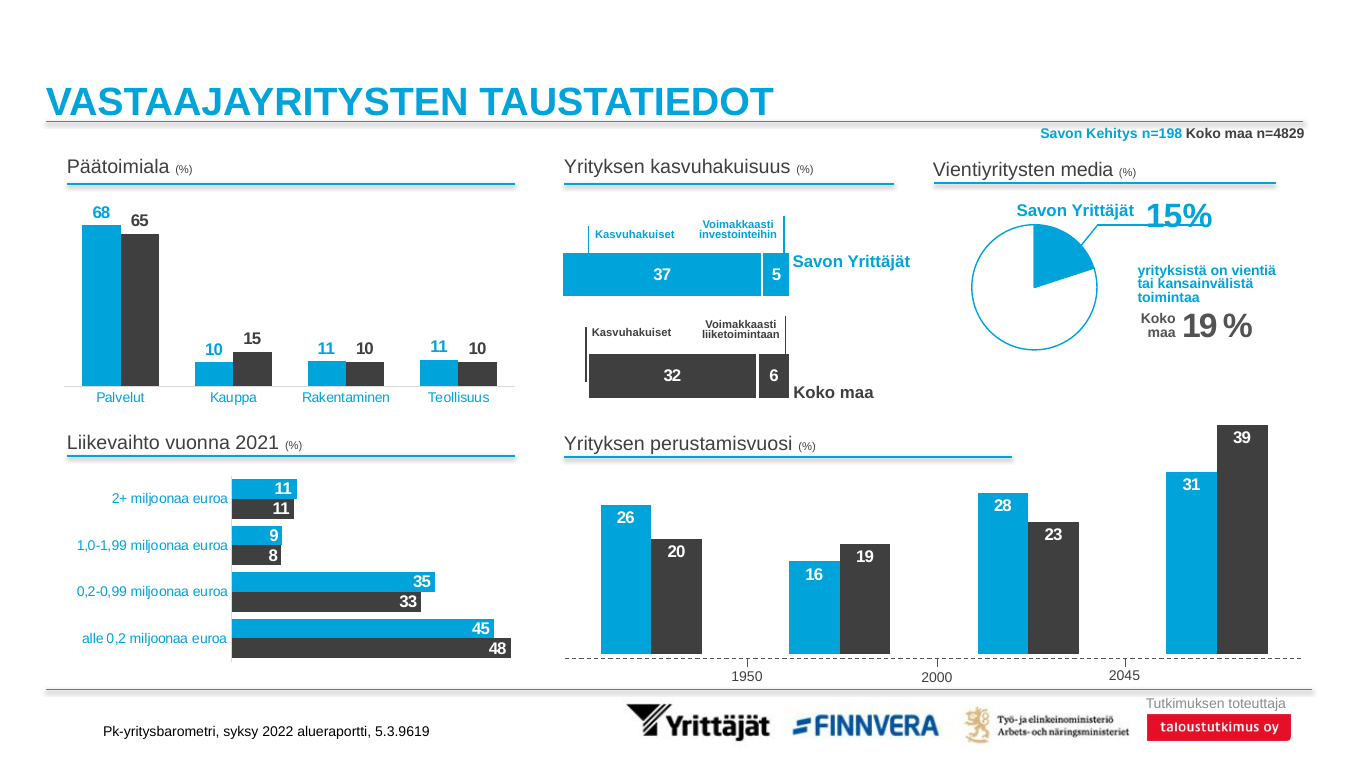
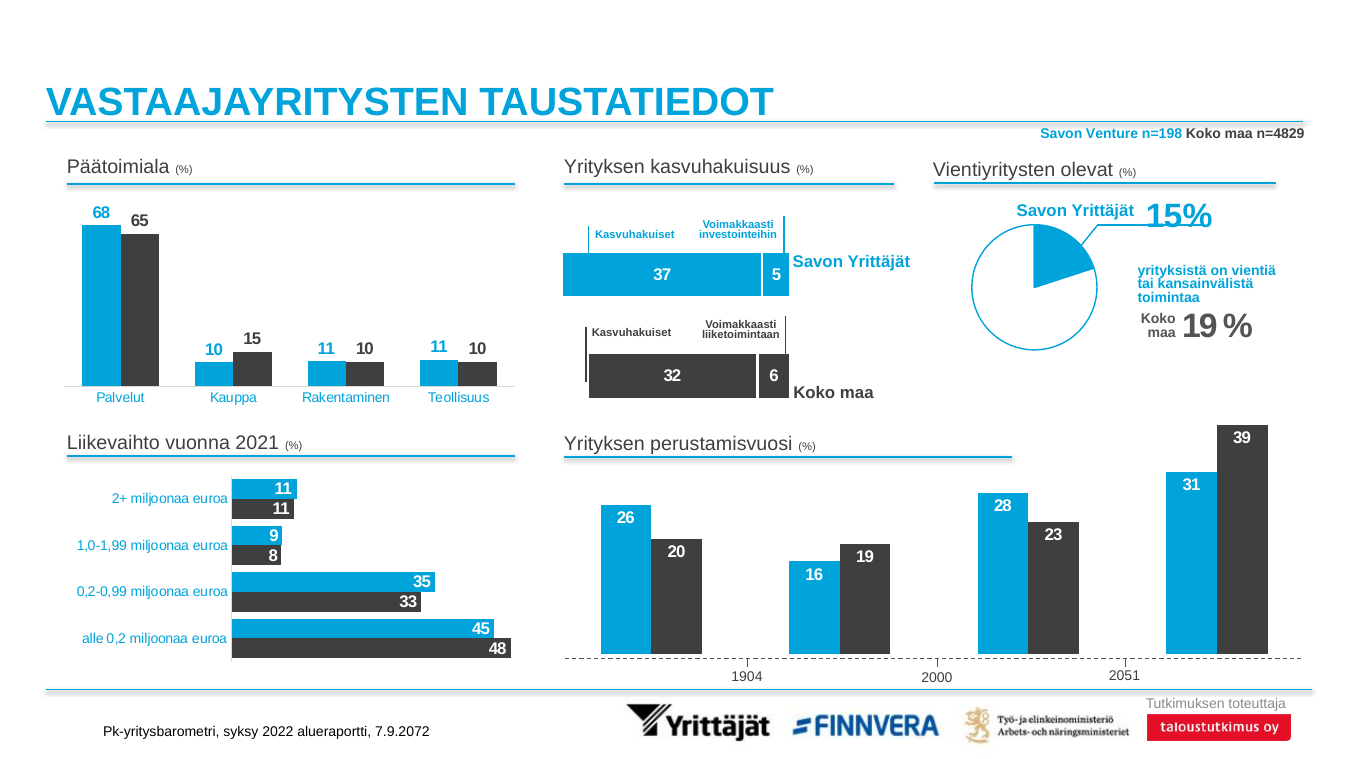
Kehitys: Kehitys -> Venture
media: media -> olevat
1950: 1950 -> 1904
2045: 2045 -> 2051
5.3.9619: 5.3.9619 -> 7.9.2072
